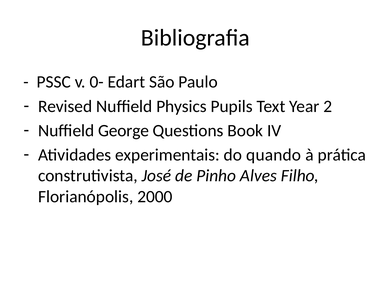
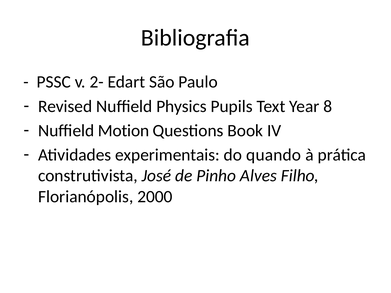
0-: 0- -> 2-
2: 2 -> 8
George: George -> Motion
